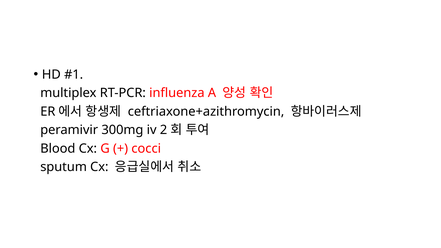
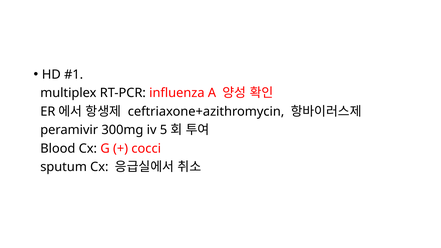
2: 2 -> 5
